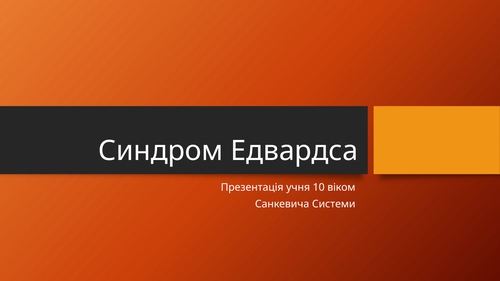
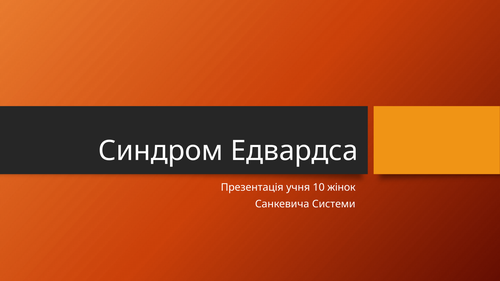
віком: віком -> жінок
